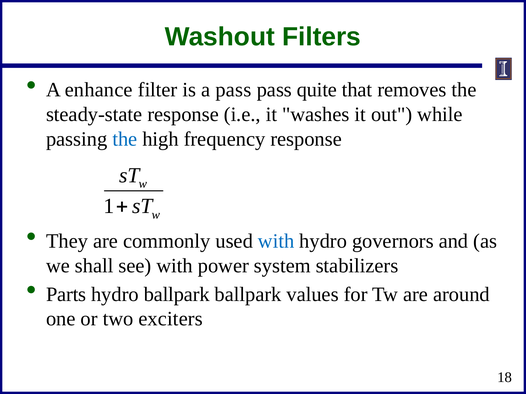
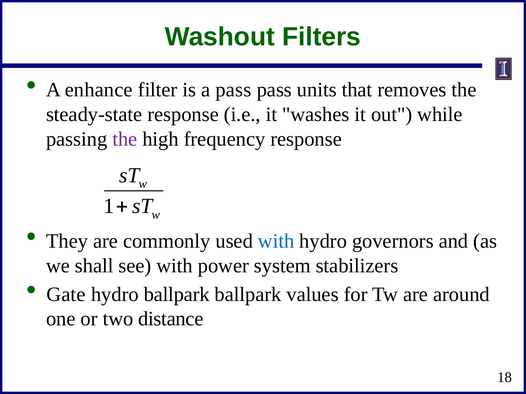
quite: quite -> units
the at (125, 139) colour: blue -> purple
Parts: Parts -> Gate
exciters: exciters -> distance
